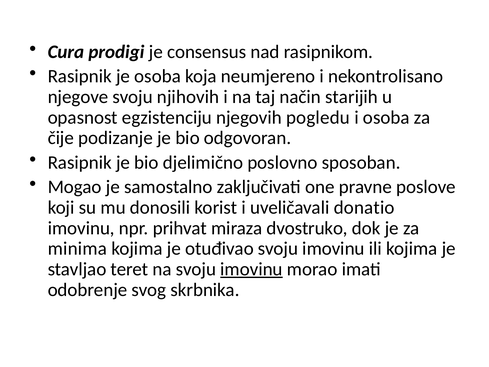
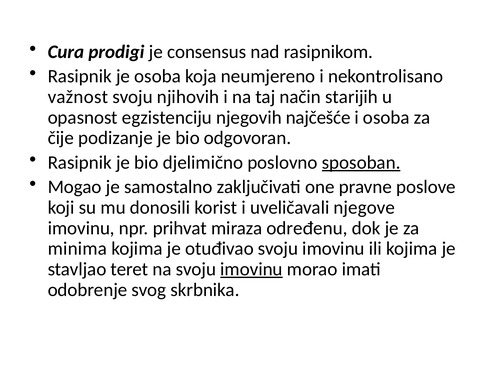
njegove: njegove -> važnost
pogledu: pogledu -> najčešće
sposoban underline: none -> present
donatio: donatio -> njegove
dvostruko: dvostruko -> određenu
